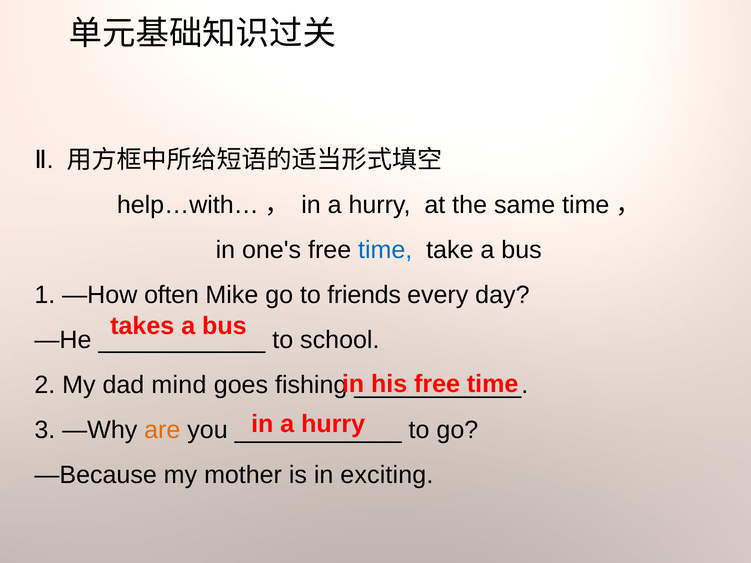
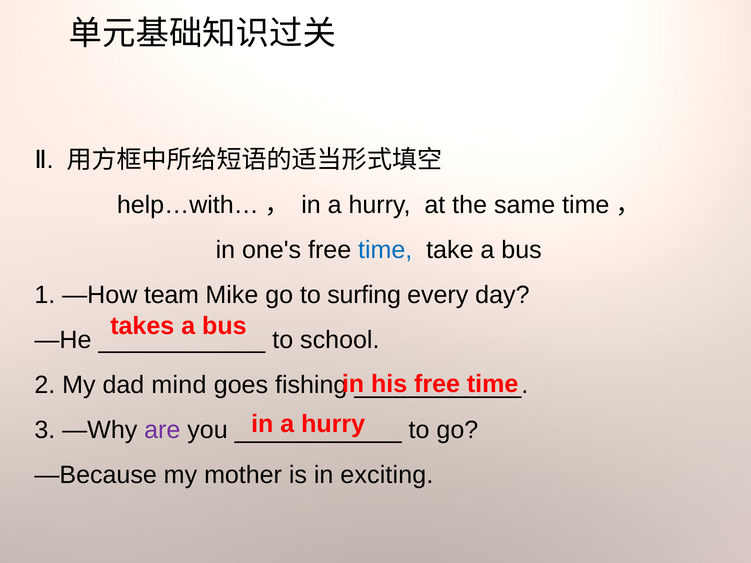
often: often -> team
friends: friends -> surfing
are colour: orange -> purple
